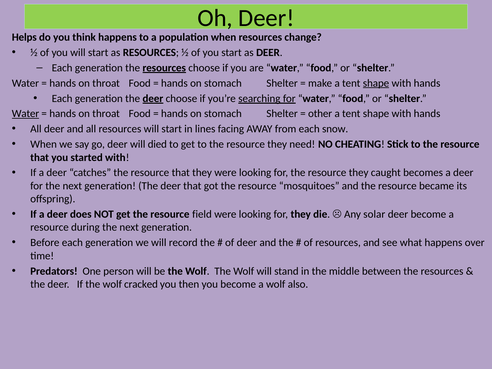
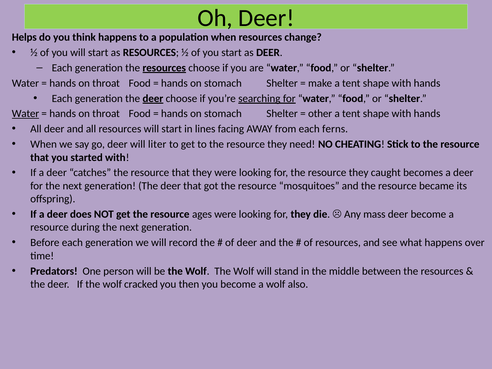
shape at (376, 83) underline: present -> none
snow: snow -> ferns
died: died -> liter
field: field -> ages
solar: solar -> mass
